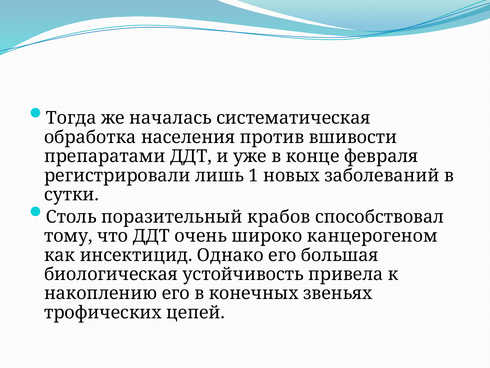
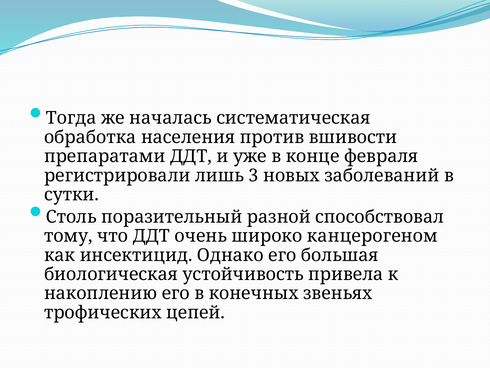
1: 1 -> 3
крабов: крабов -> разной
